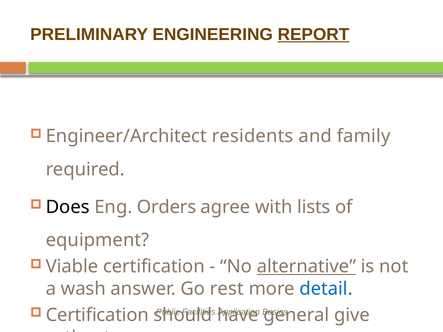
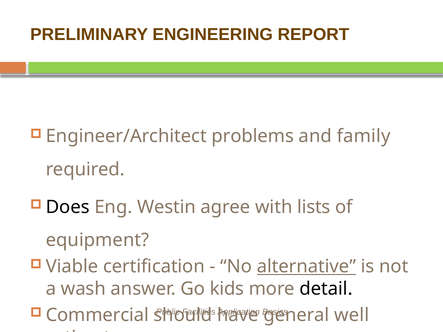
REPORT underline: present -> none
residents: residents -> problems
Orders: Orders -> Westin
rest: rest -> kids
detail colour: blue -> black
Certification at (97, 315): Certification -> Commercial
give: give -> well
